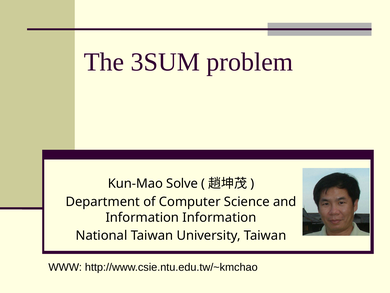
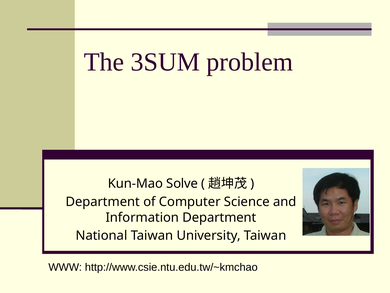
Information Information: Information -> Department
